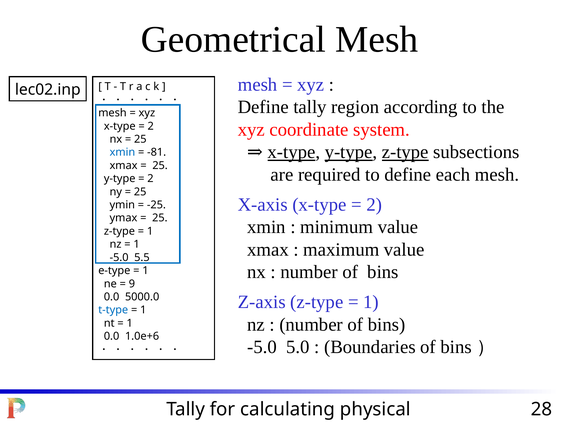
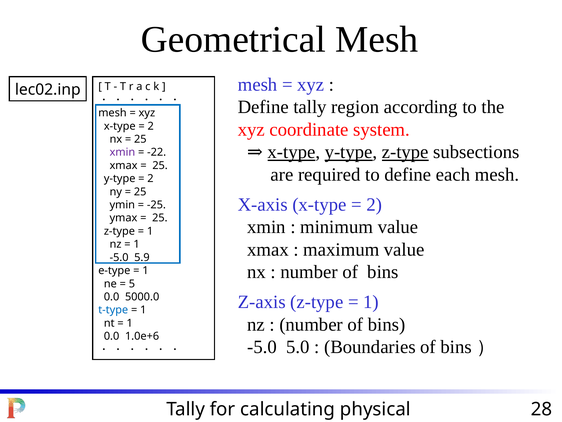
xmin at (122, 152) colour: blue -> purple
-81: -81 -> -22
5.5: 5.5 -> 5.9
9: 9 -> 5
